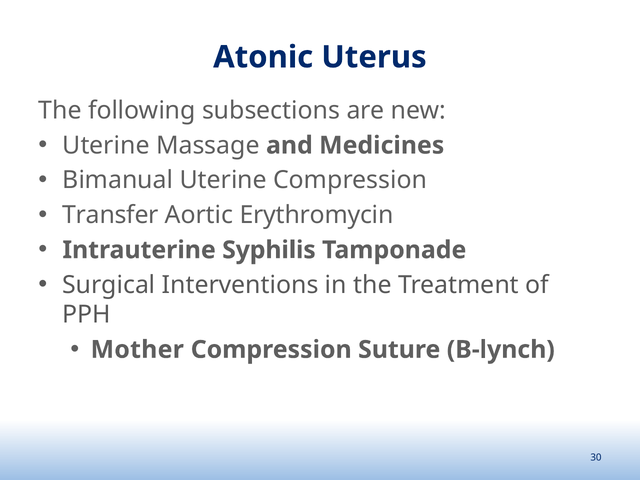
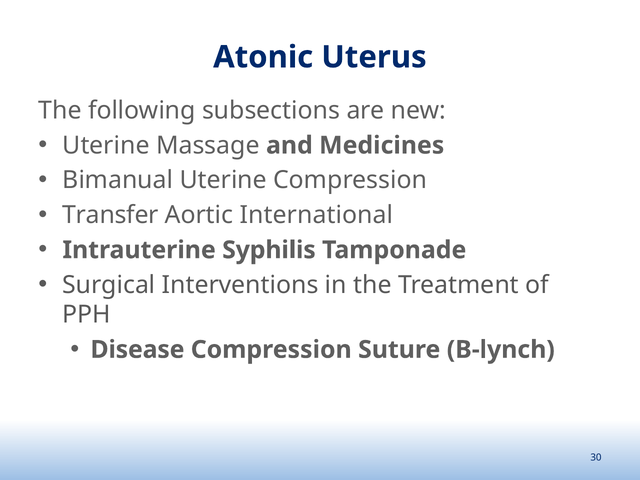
Erythromycin: Erythromycin -> International
Mother: Mother -> Disease
